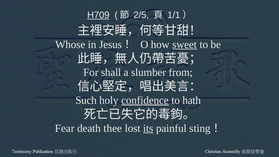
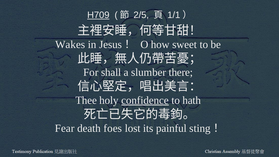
Whose: Whose -> Wakes
sweet underline: present -> none
from: from -> there
Such: Such -> Thee
thee: thee -> foes
its underline: present -> none
